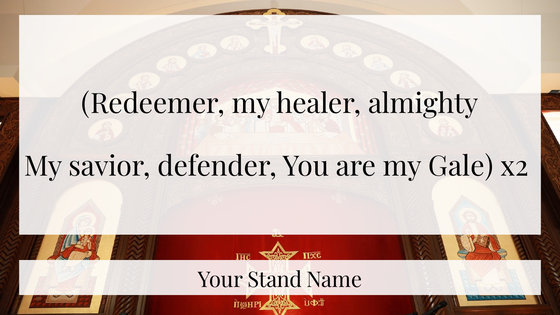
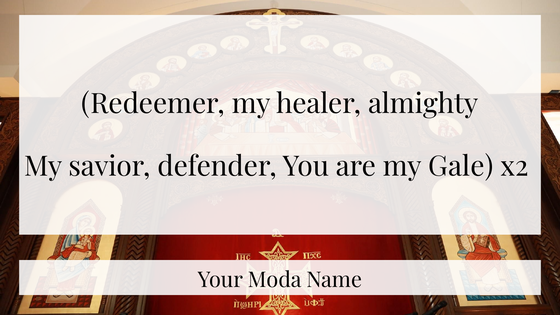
Stand: Stand -> Moda
